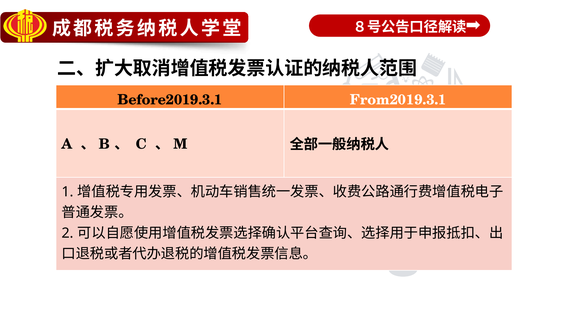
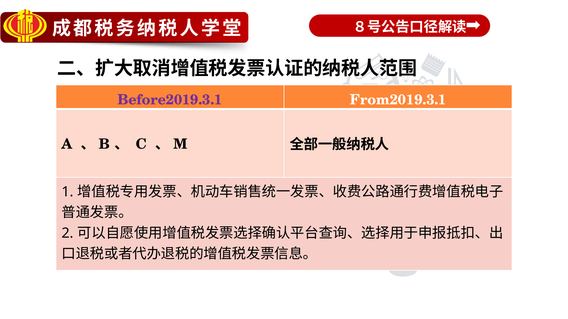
Before2019.3.1 colour: black -> purple
